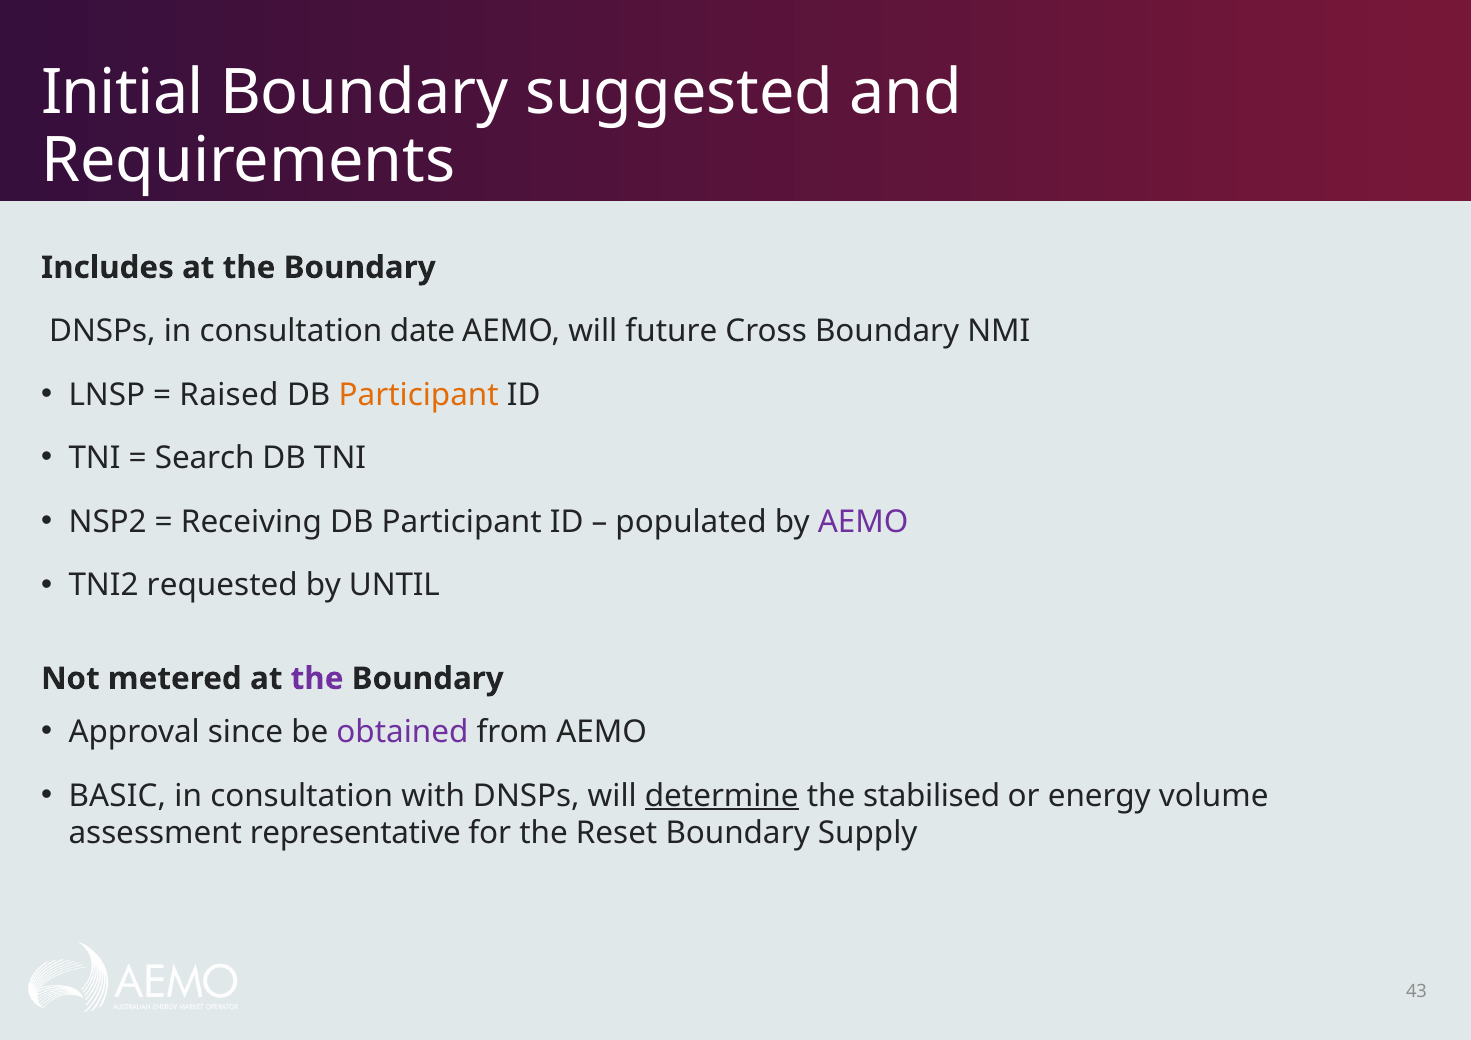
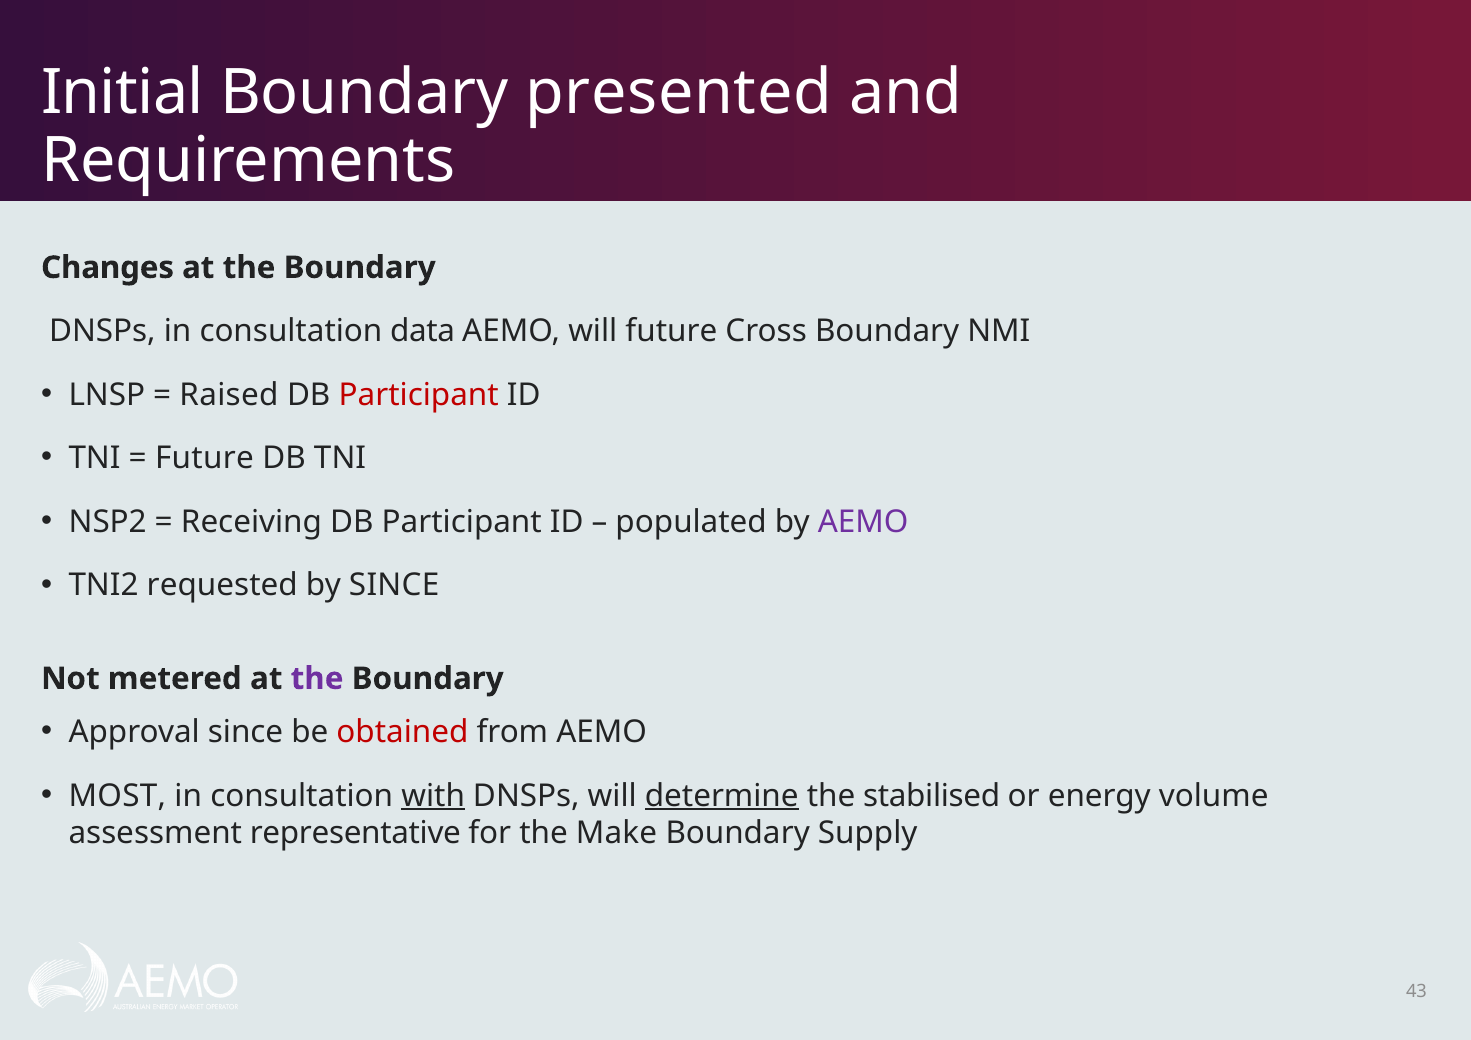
suggested: suggested -> presented
Includes: Includes -> Changes
date: date -> data
Participant at (419, 395) colour: orange -> red
Search at (205, 458): Search -> Future
by UNTIL: UNTIL -> SINCE
obtained colour: purple -> red
BASIC: BASIC -> MOST
with underline: none -> present
Reset: Reset -> Make
